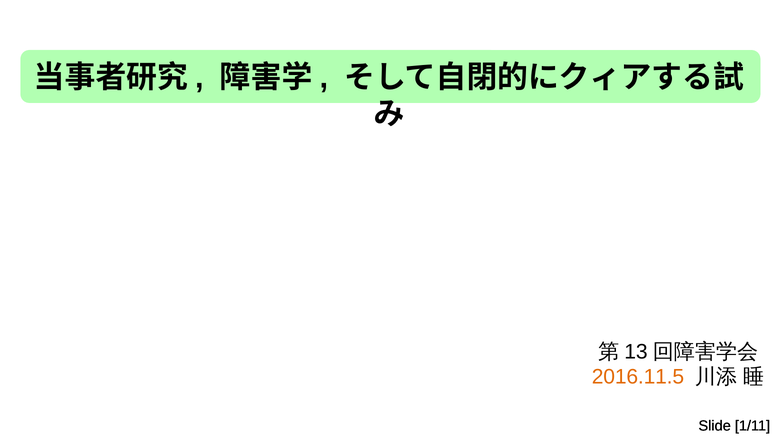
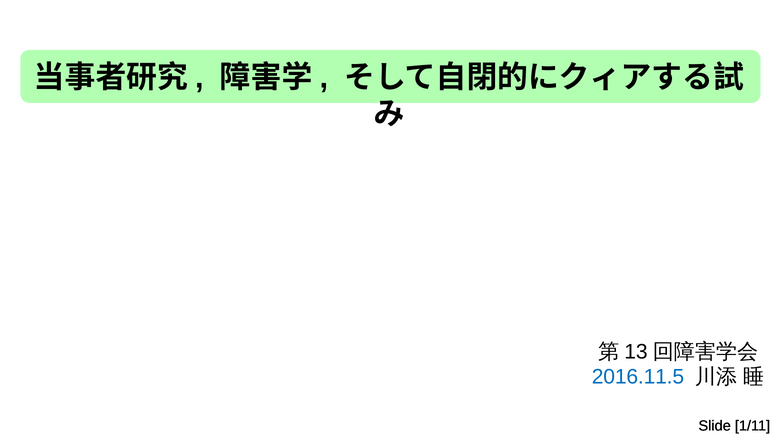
2016.11.5 colour: orange -> blue
